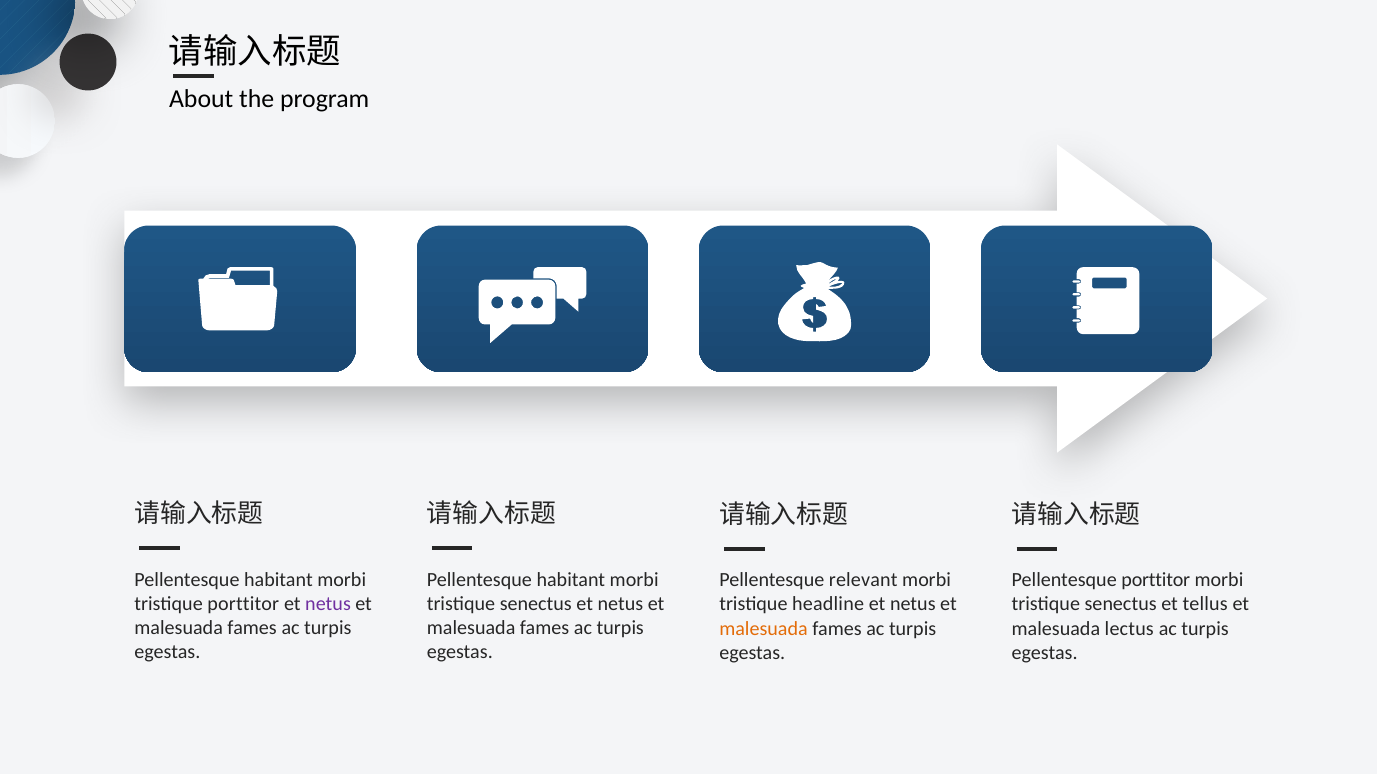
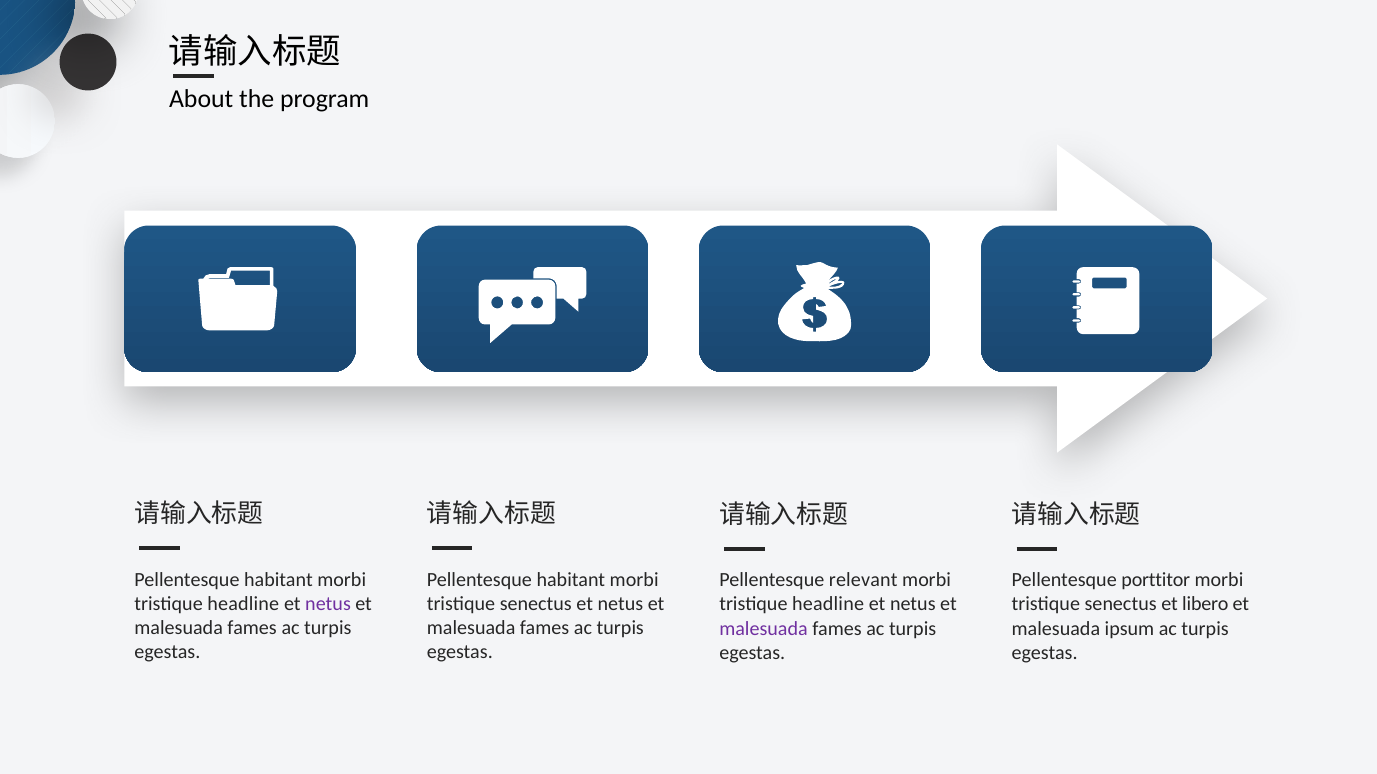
porttitor at (243, 604): porttitor -> headline
tellus: tellus -> libero
malesuada at (764, 629) colour: orange -> purple
lectus: lectus -> ipsum
